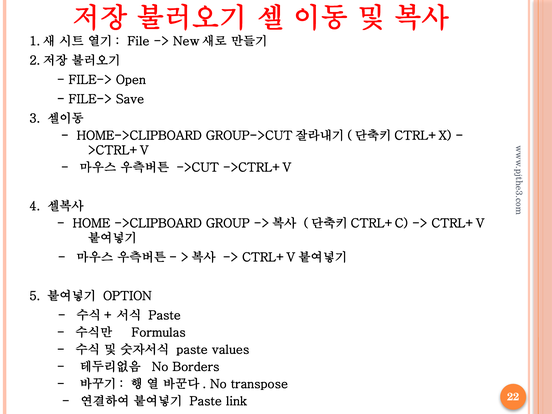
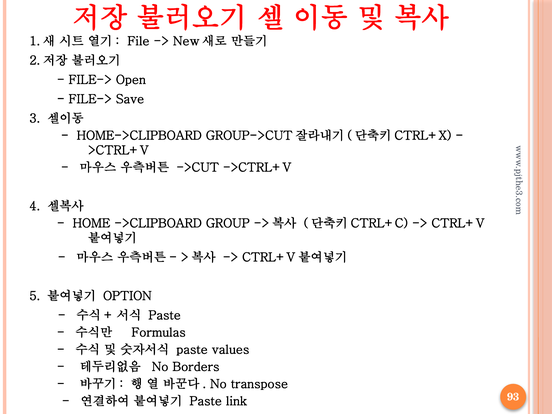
22: 22 -> 93
